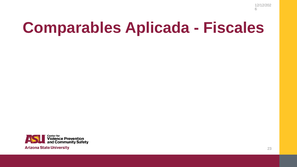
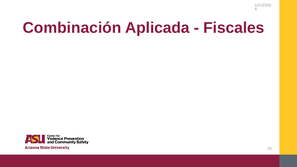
Comparables: Comparables -> Combinación
